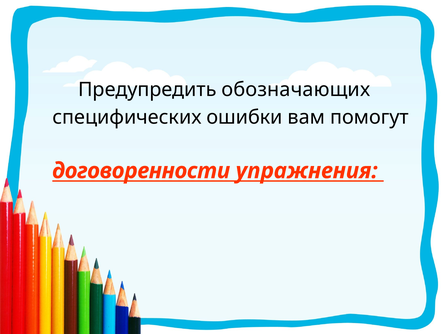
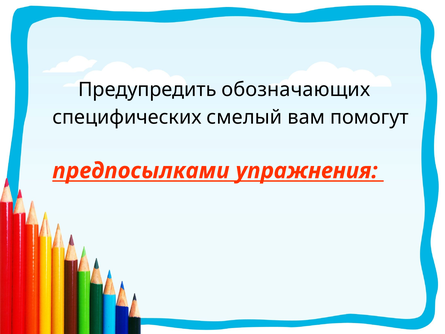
ошибки: ошибки -> смелый
договоренности: договоренности -> предпосылками
